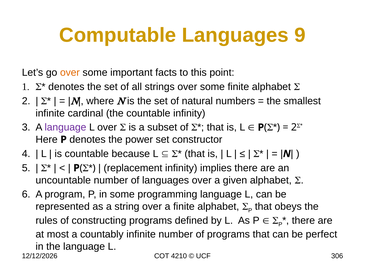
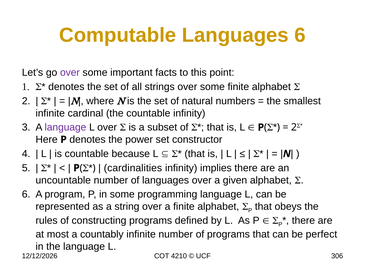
Languages 9: 9 -> 6
over at (70, 72) colour: orange -> purple
replacement: replacement -> cardinalities
